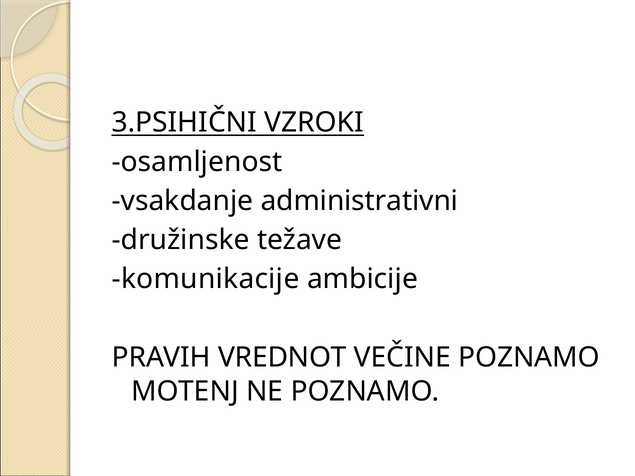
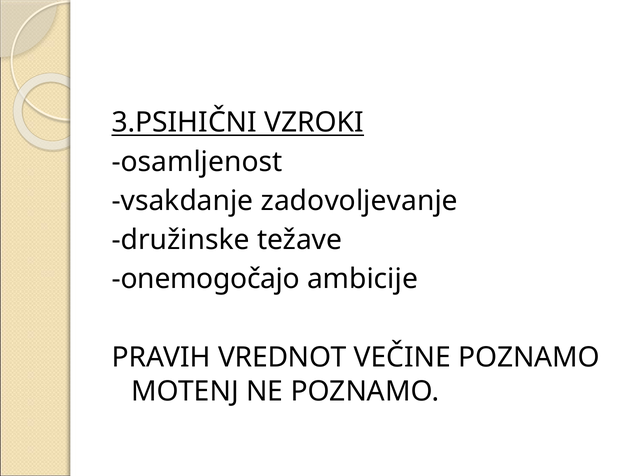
administrativni: administrativni -> zadovoljevanje
komunikacije: komunikacije -> onemogočajo
